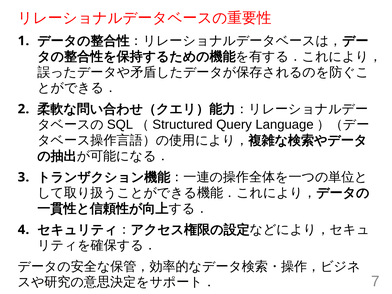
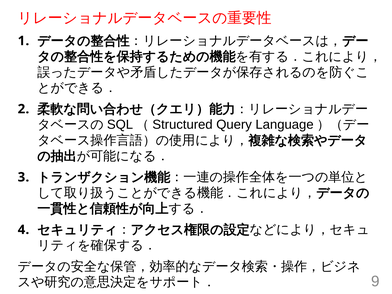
7: 7 -> 9
